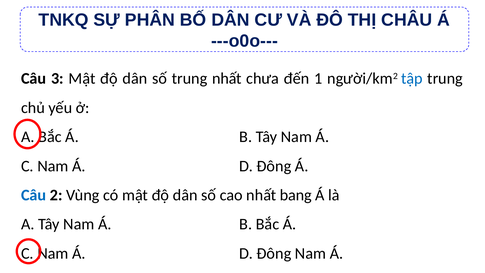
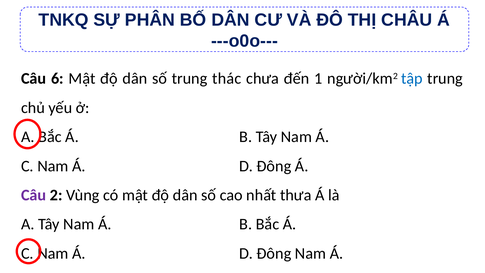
3: 3 -> 6
trung nhất: nhất -> thác
Câu at (34, 195) colour: blue -> purple
bang: bang -> thưa
